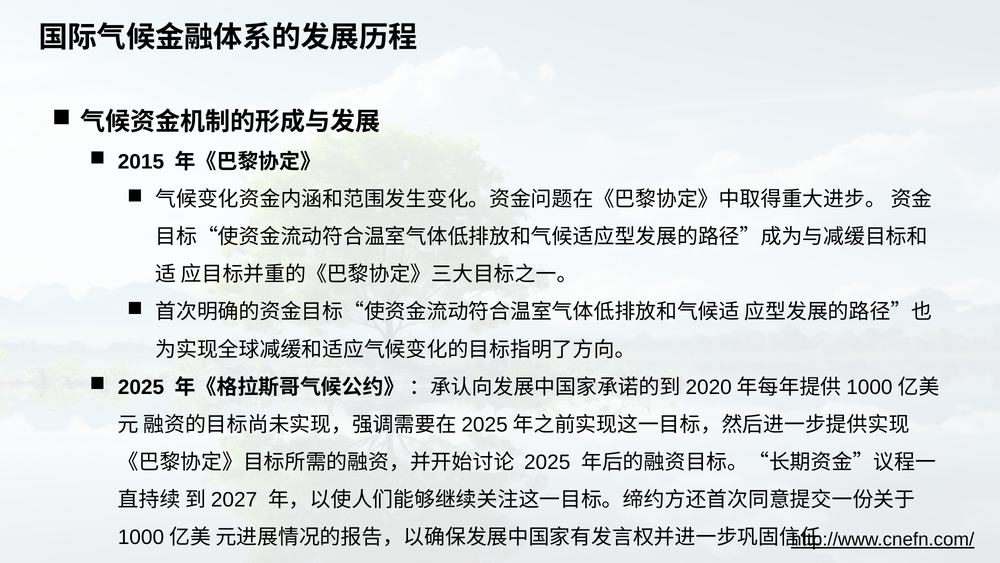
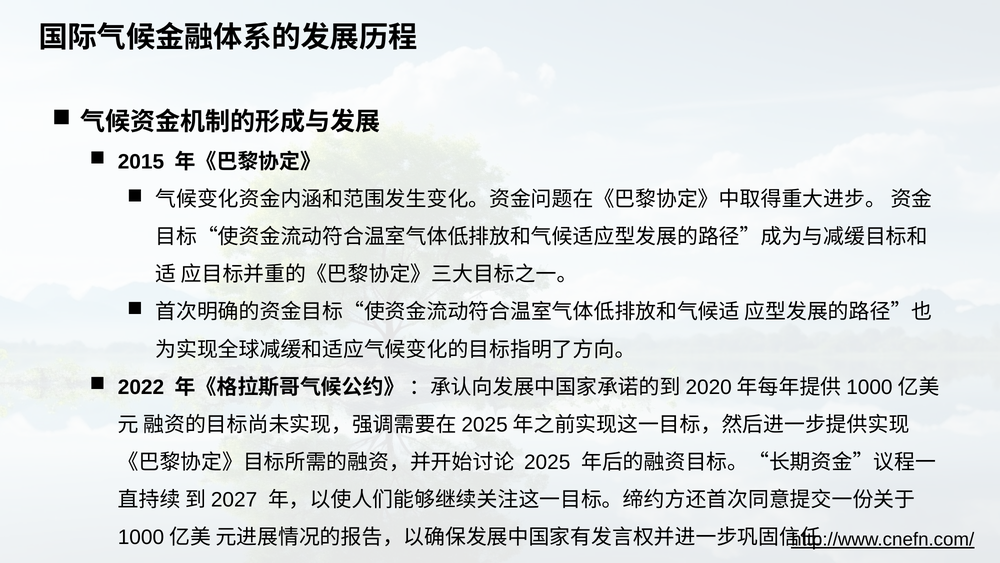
2025 at (141, 387): 2025 -> 2022
